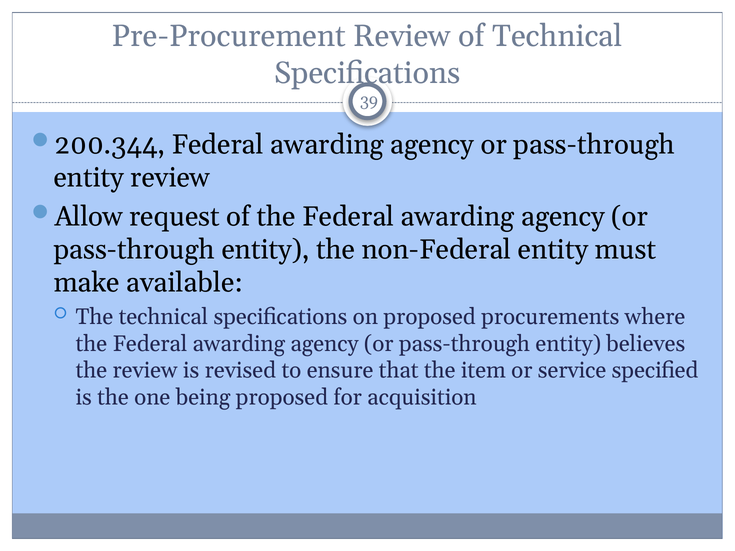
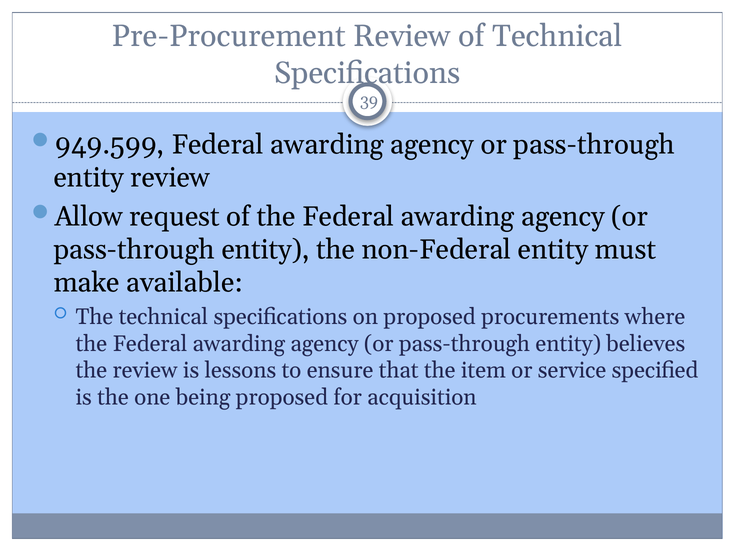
200.344: 200.344 -> 949.599
revised: revised -> lessons
